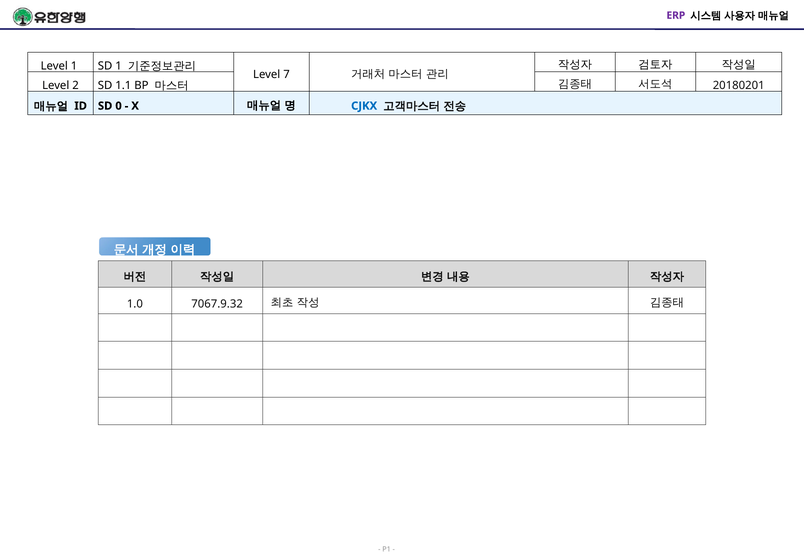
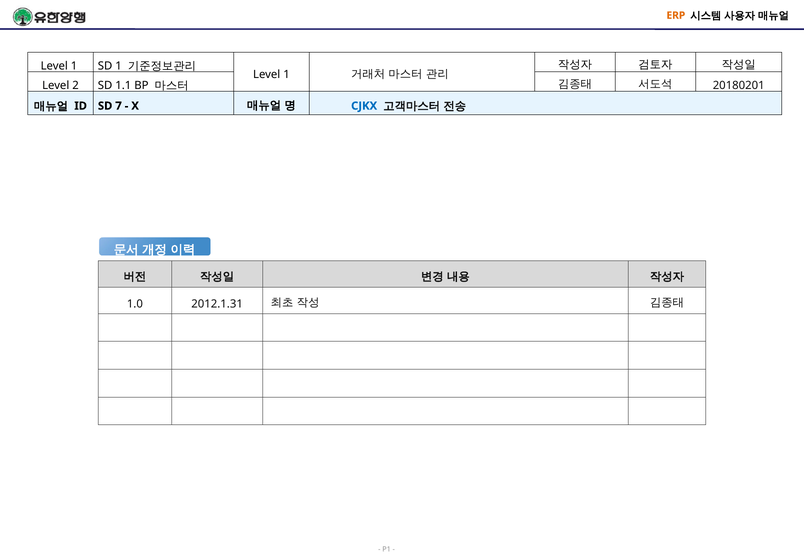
ERP colour: purple -> orange
7 at (286, 75): 7 -> 1
0: 0 -> 7
7067.9.32: 7067.9.32 -> 2012.1.31
